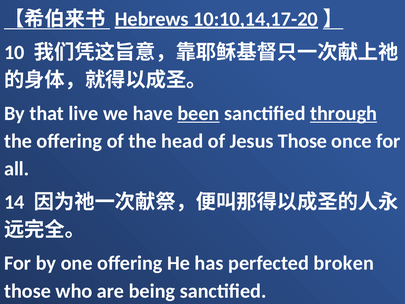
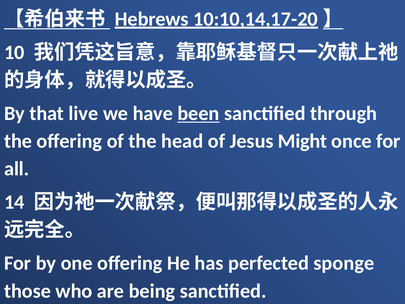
through underline: present -> none
Jesus Those: Those -> Might
broken: broken -> sponge
